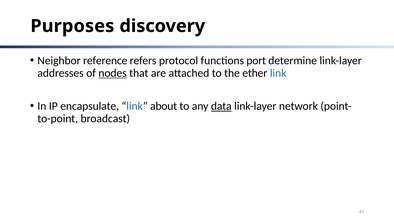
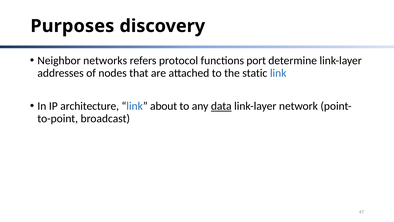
reference: reference -> networks
nodes underline: present -> none
ether: ether -> static
encapsulate: encapsulate -> architecture
